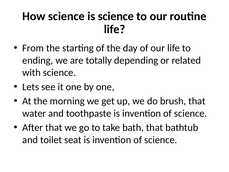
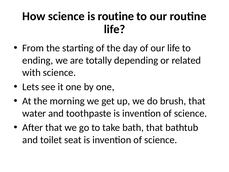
is science: science -> routine
